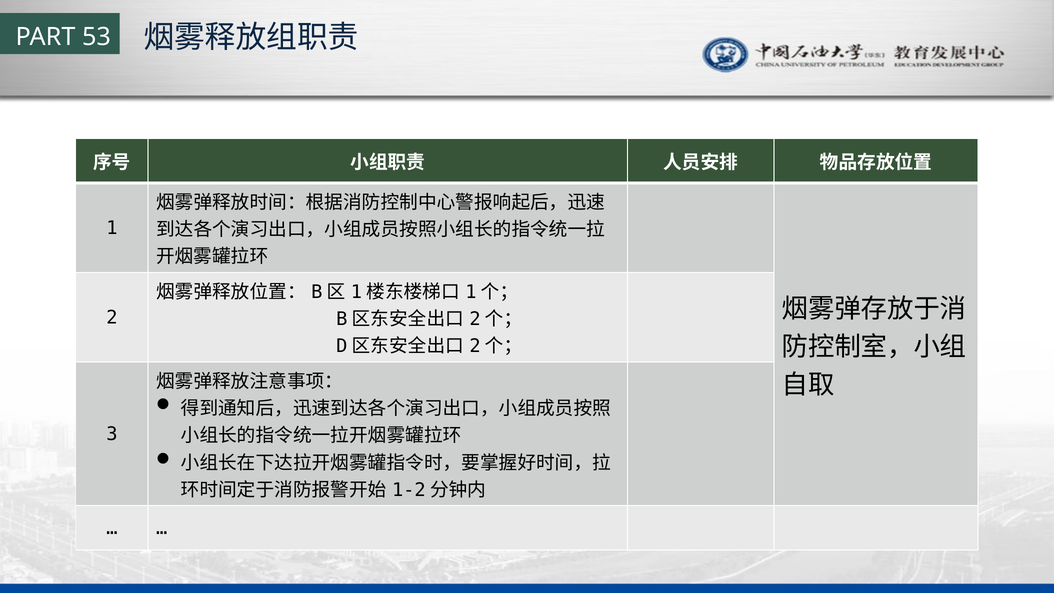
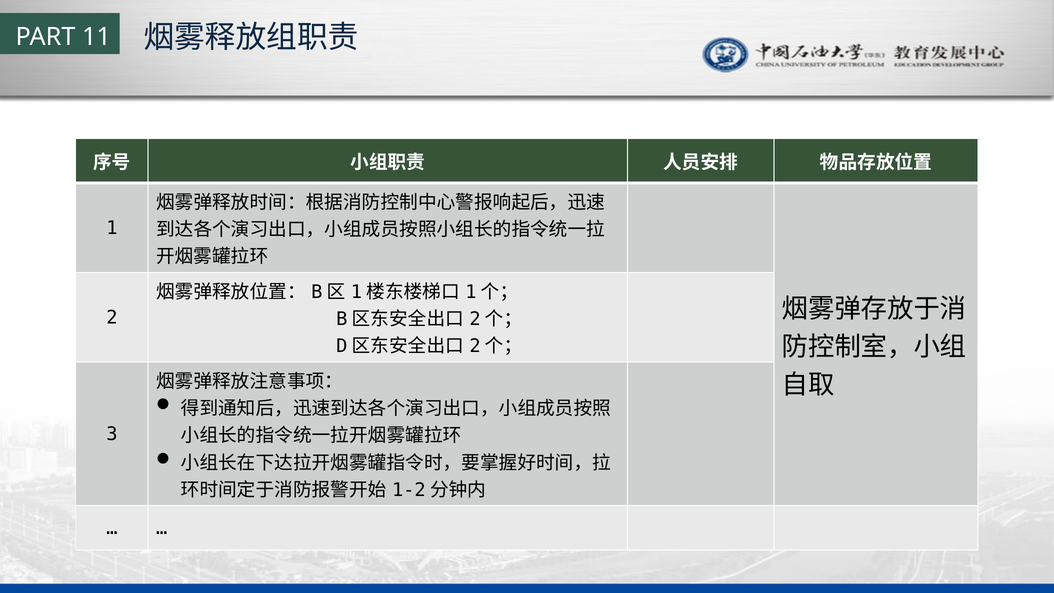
53: 53 -> 11
